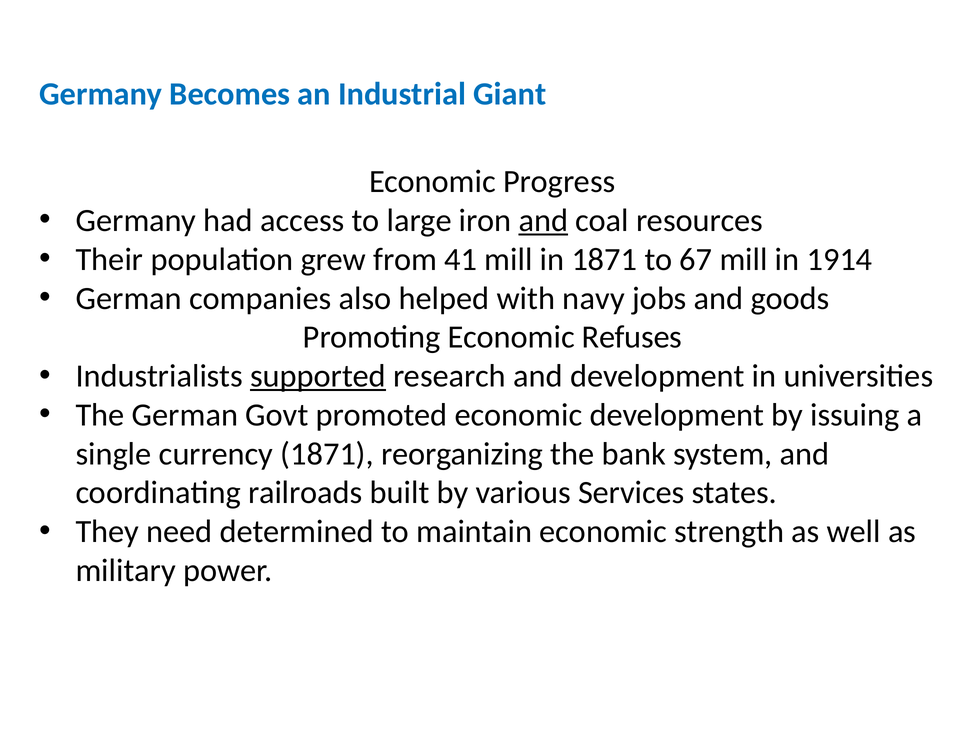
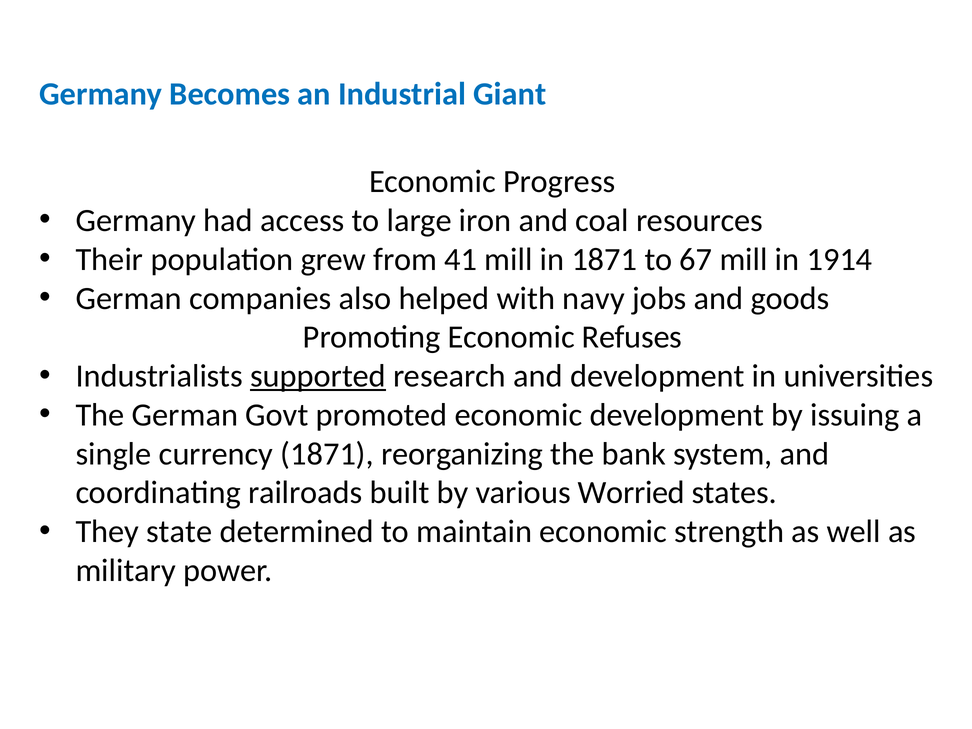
and at (543, 221) underline: present -> none
Services: Services -> Worried
need: need -> state
